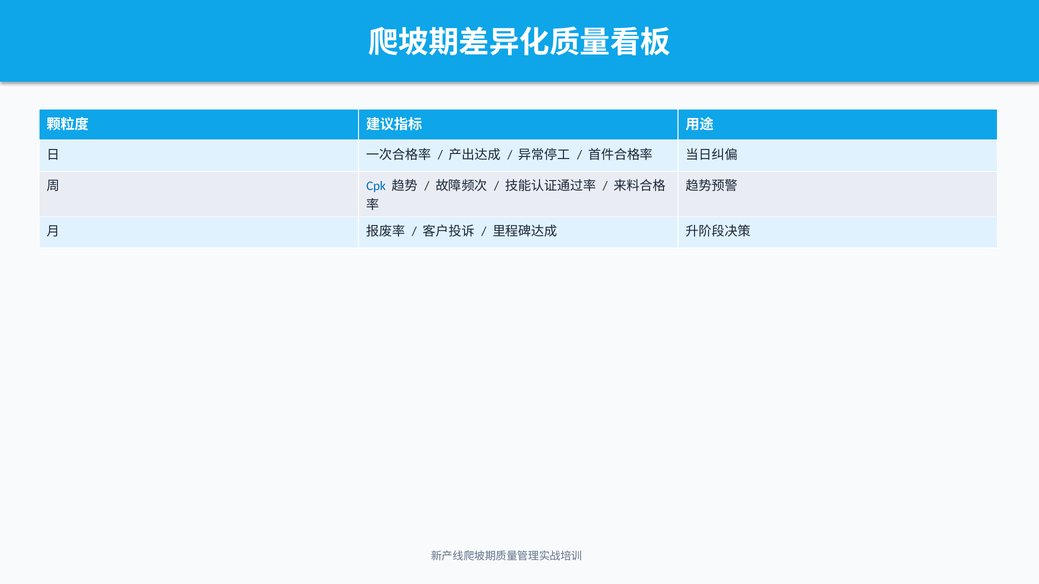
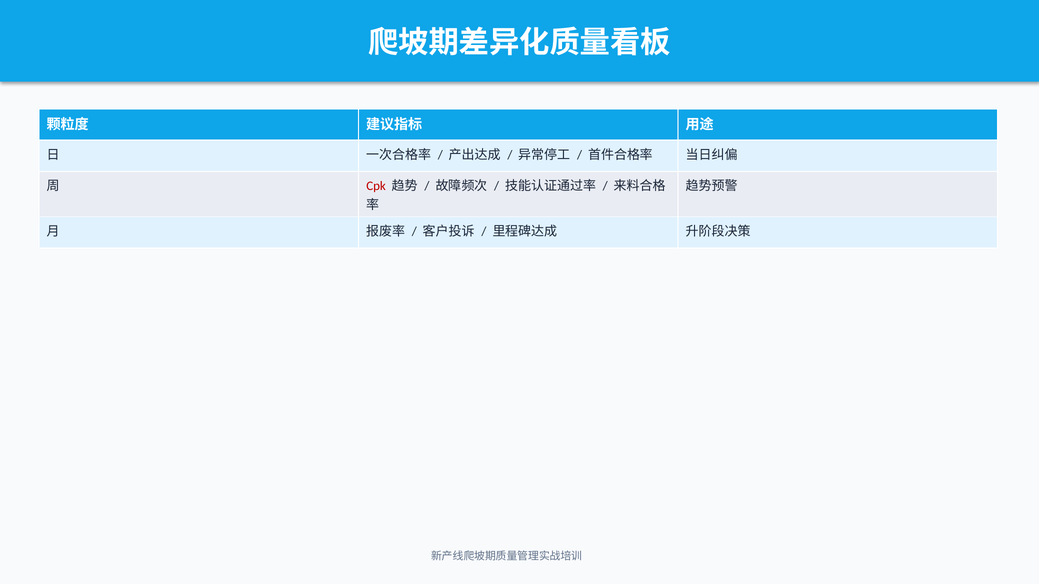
Cpk colour: blue -> red
